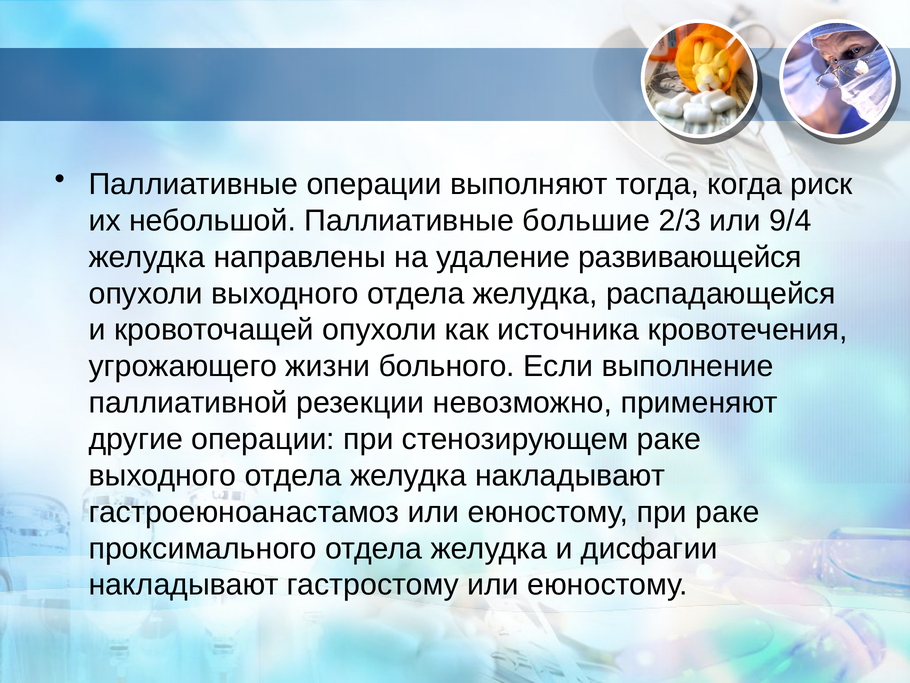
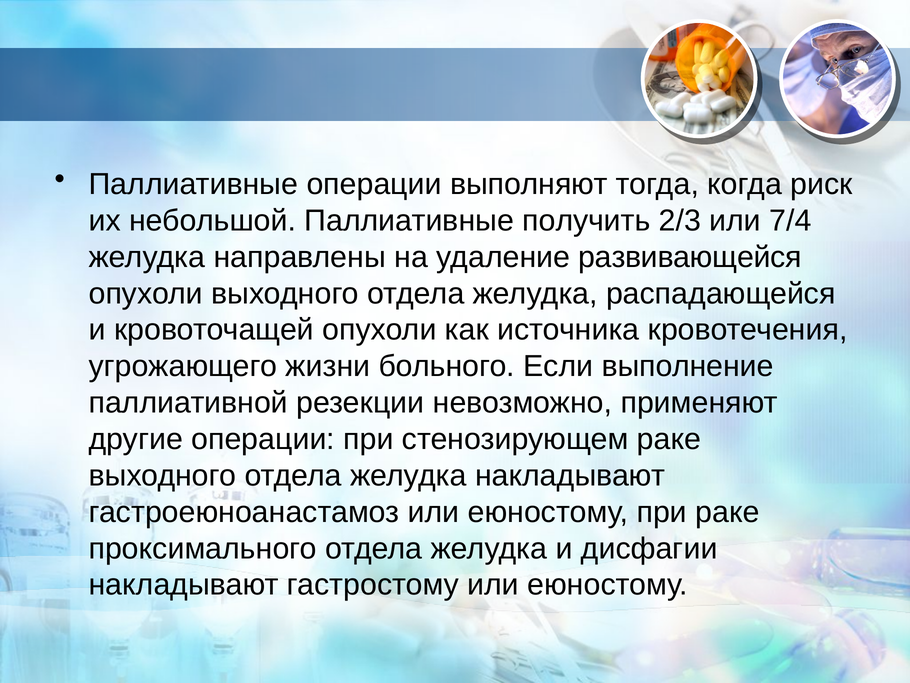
большие: большие -> получить
9/4: 9/4 -> 7/4
